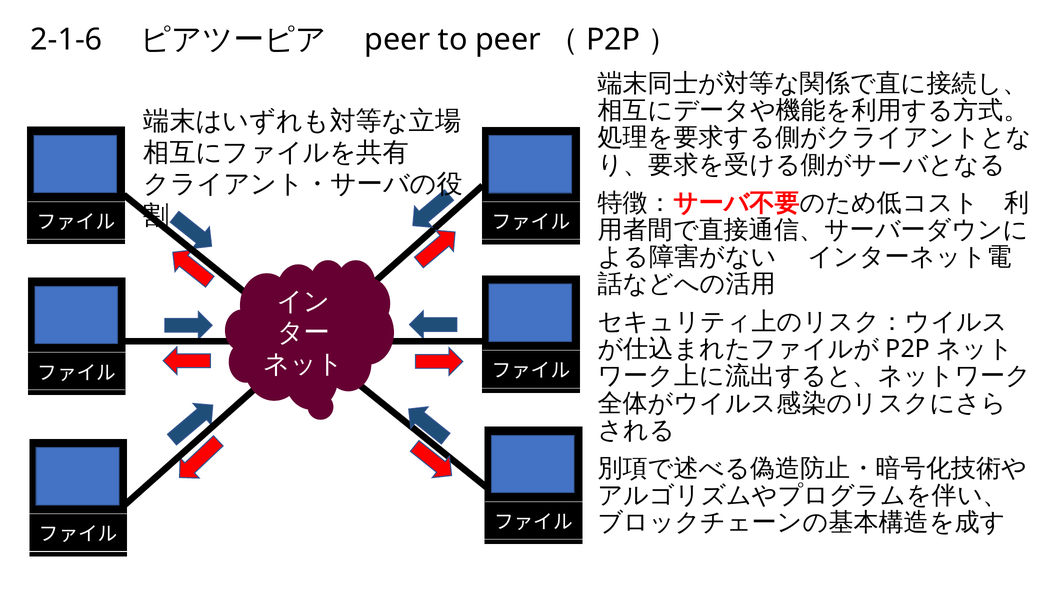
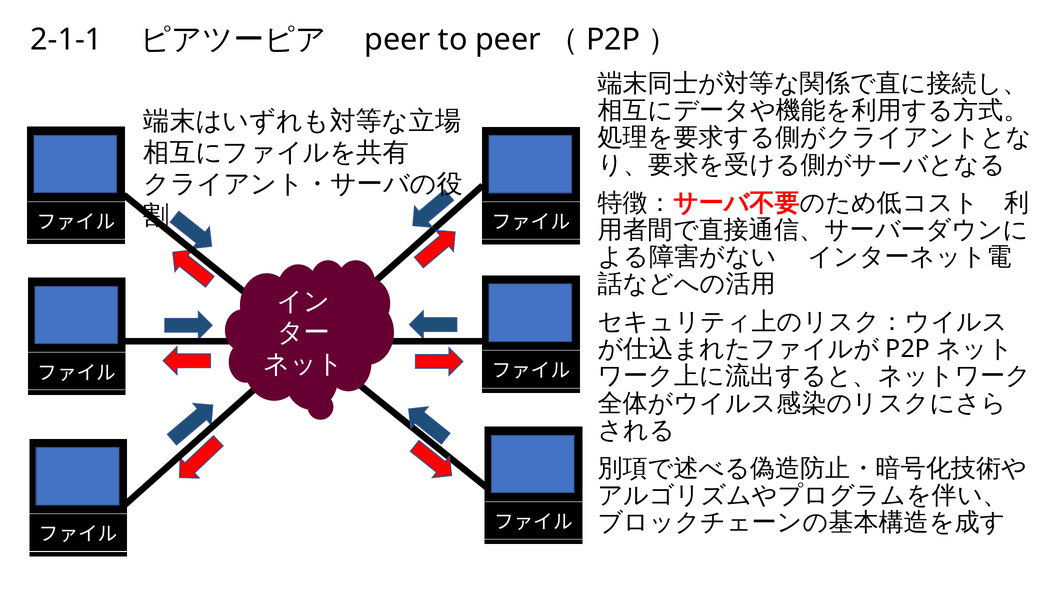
2-1-6: 2-1-6 -> 2-1-1
